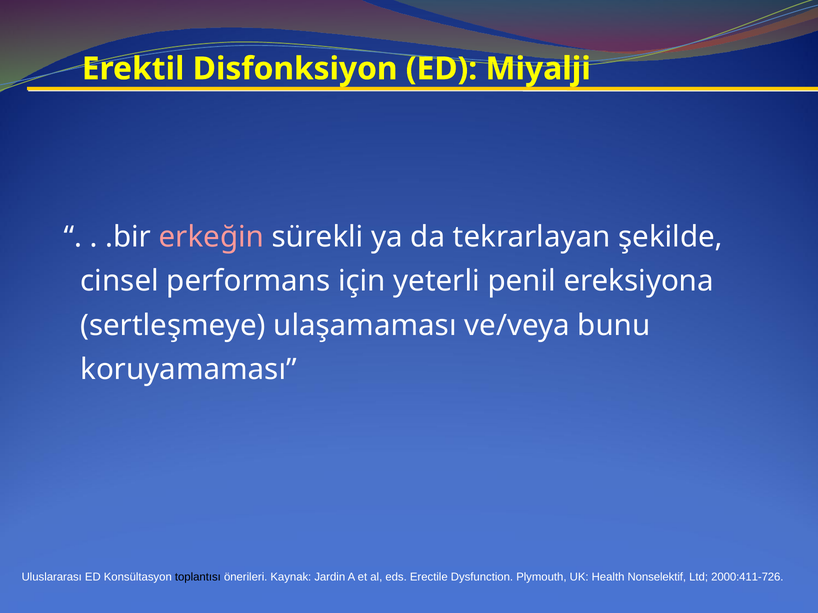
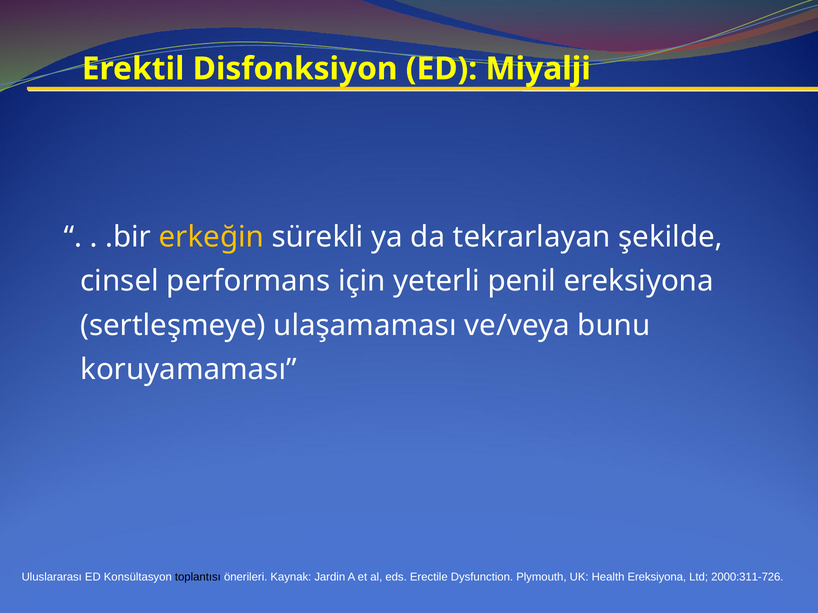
erkeğin colour: pink -> yellow
Health Nonselektif: Nonselektif -> Ereksiyona
2000:411-726: 2000:411-726 -> 2000:311-726
